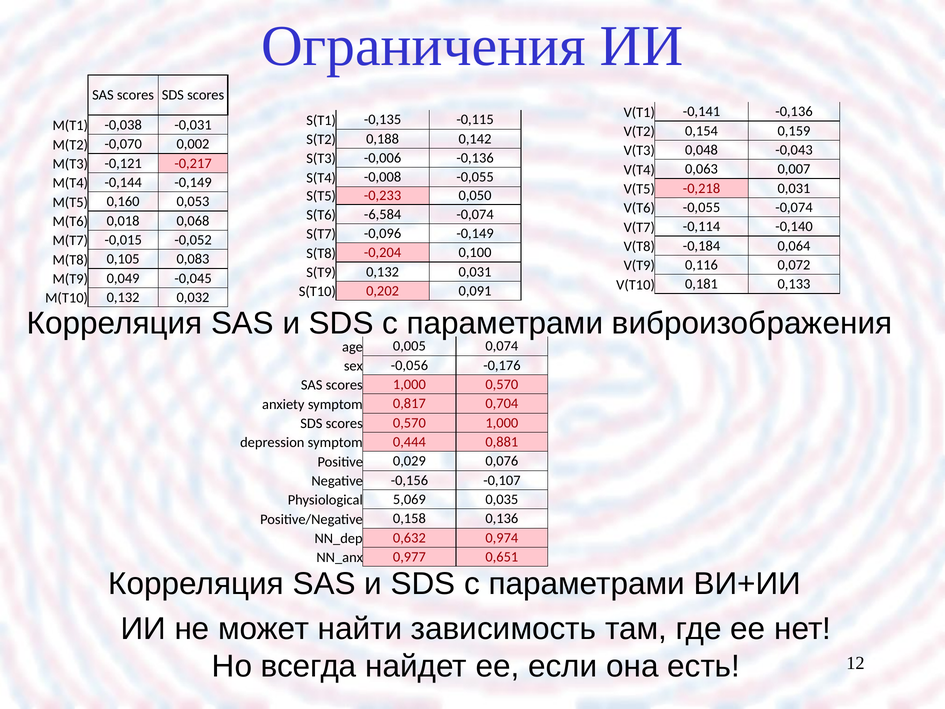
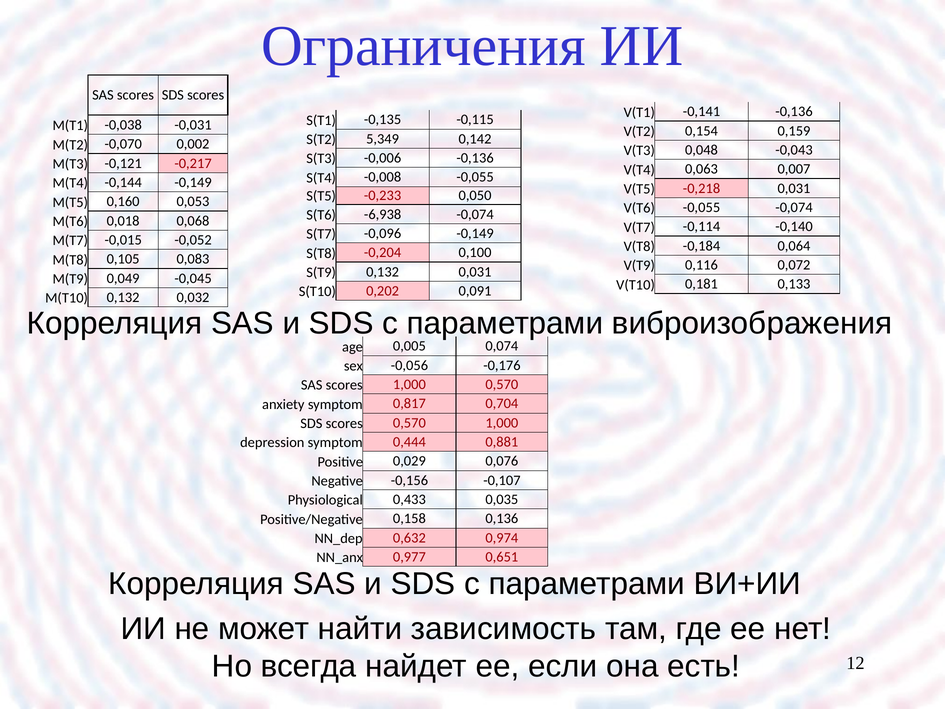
0,188: 0,188 -> 5,349
-6,584: -6,584 -> -6,938
5,069: 5,069 -> 0,433
